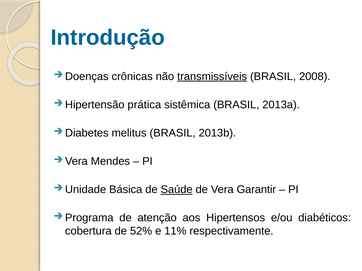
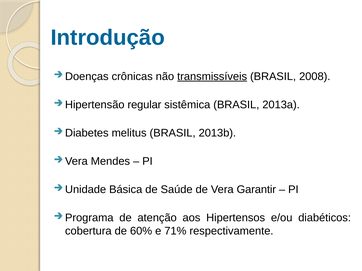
prática: prática -> regular
Saúde underline: present -> none
52%: 52% -> 60%
11%: 11% -> 71%
